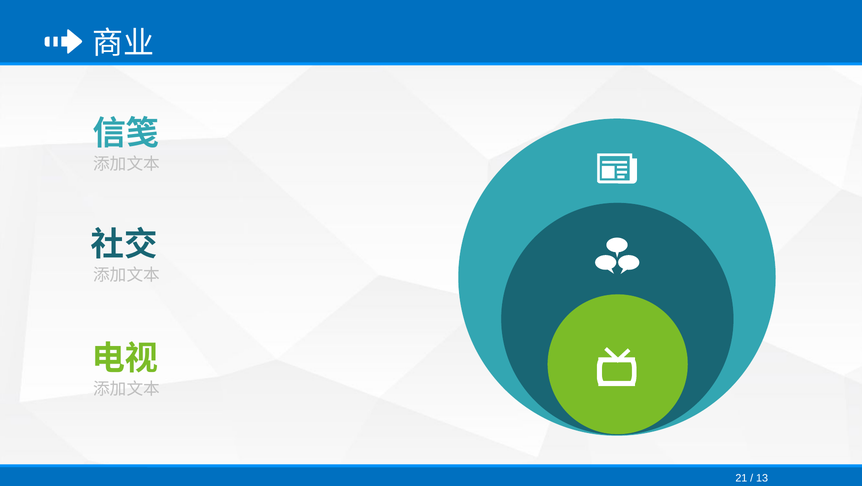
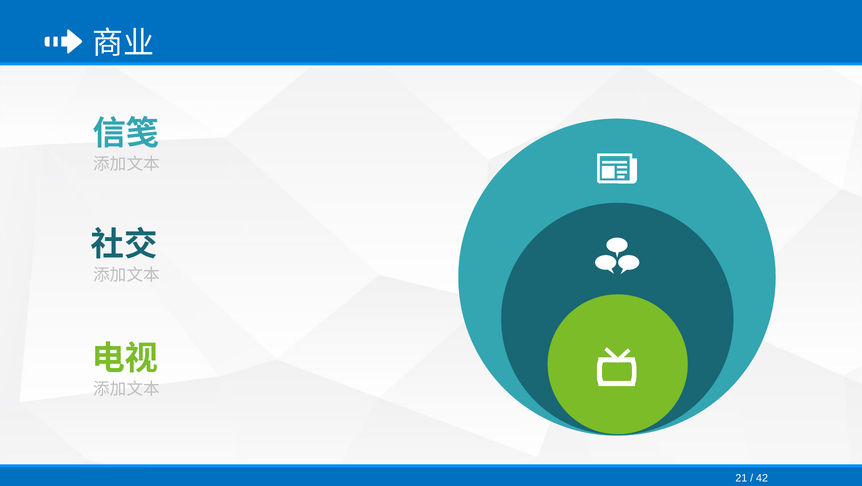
13: 13 -> 42
